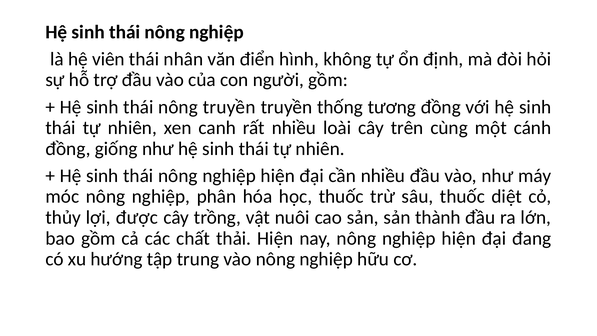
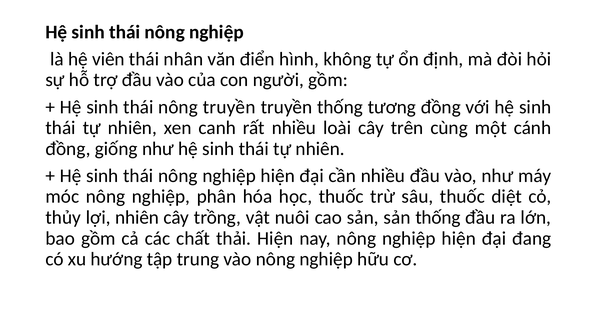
lợi được: được -> nhiên
sản thành: thành -> thống
